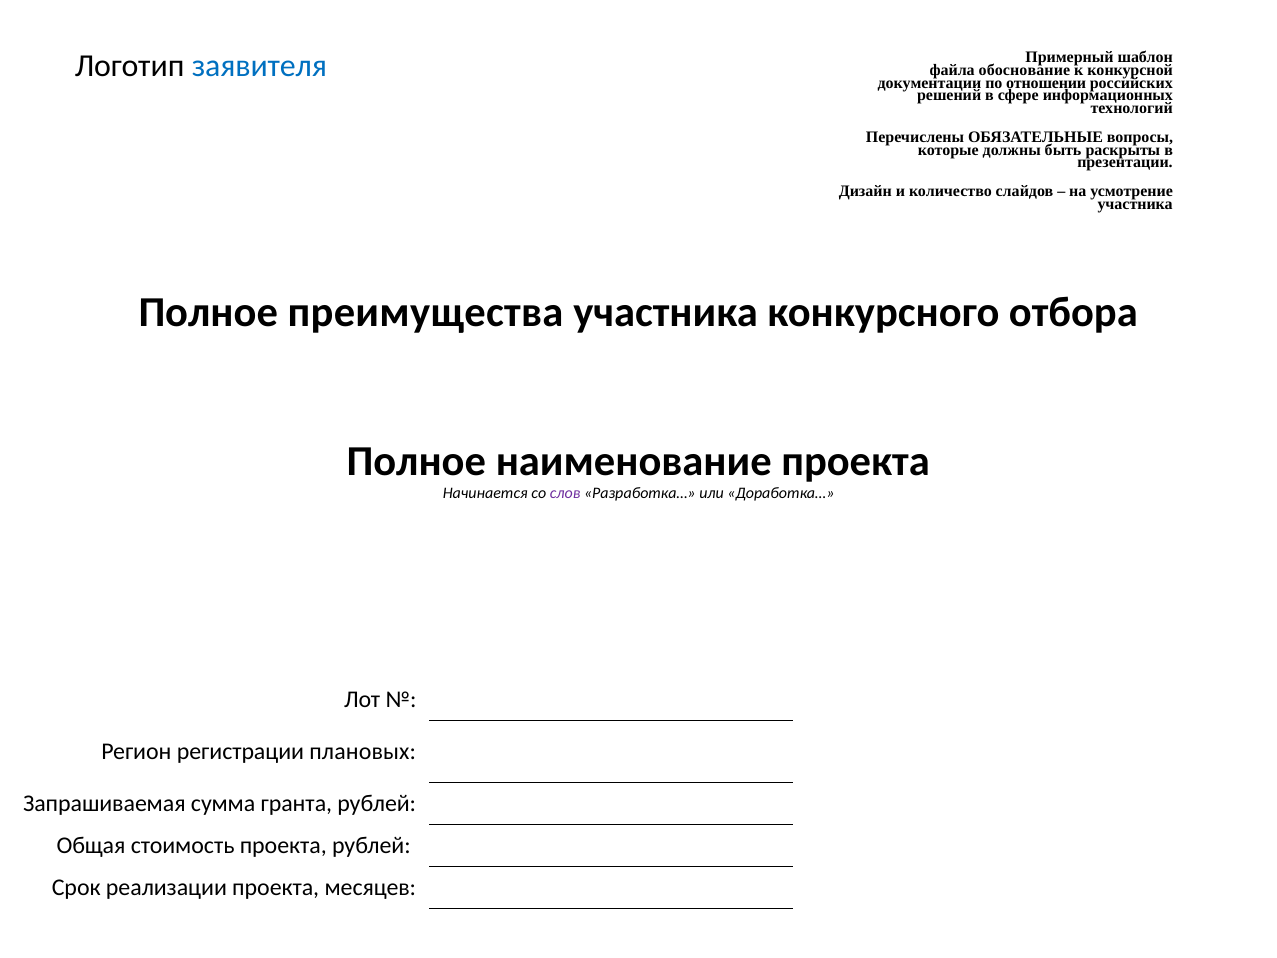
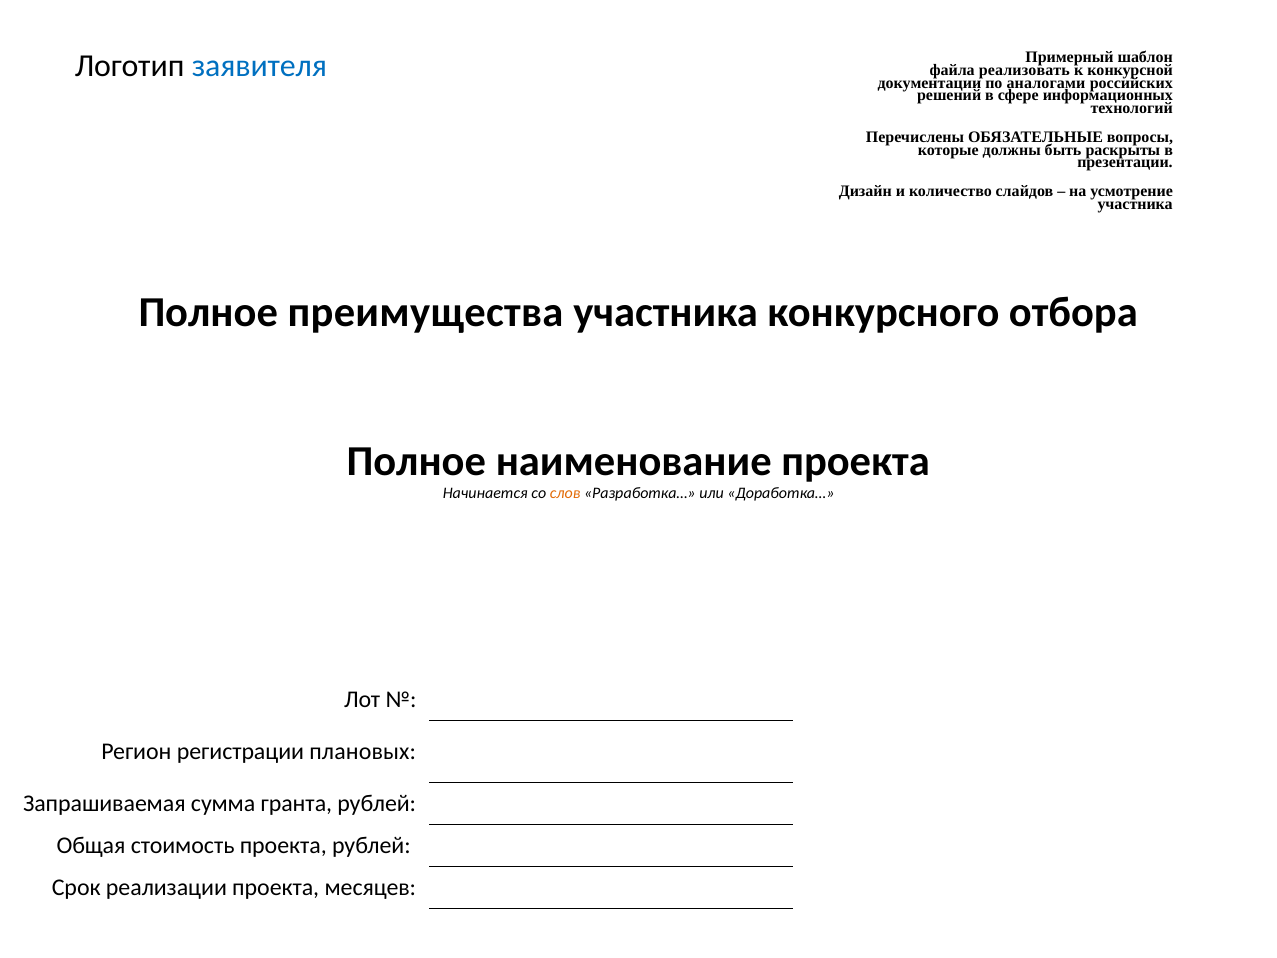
обоснование: обоснование -> реализовать
отношении: отношении -> аналогами
слов colour: purple -> orange
